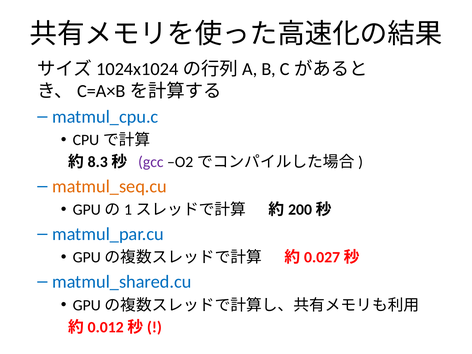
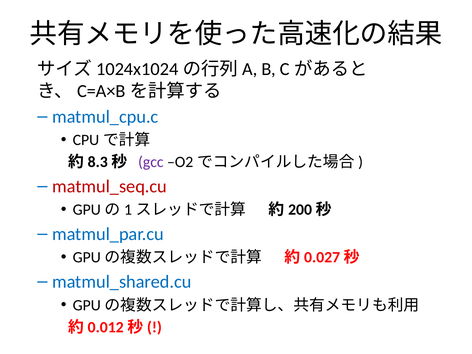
matmul_seq.cu colour: orange -> red
